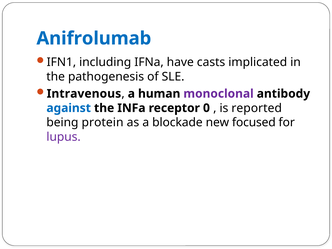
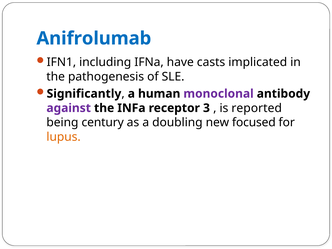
Intravenous: Intravenous -> Significantly
against colour: blue -> purple
0: 0 -> 3
protein: protein -> century
blockade: blockade -> doubling
lupus colour: purple -> orange
